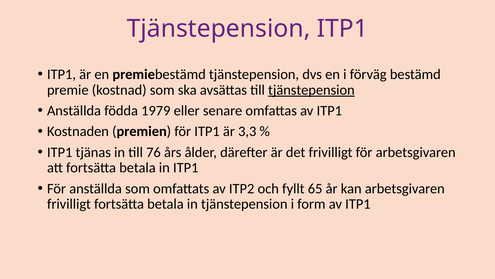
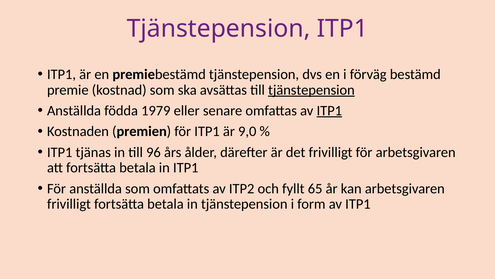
ITP1 at (329, 110) underline: none -> present
3,3: 3,3 -> 9,0
76: 76 -> 96
